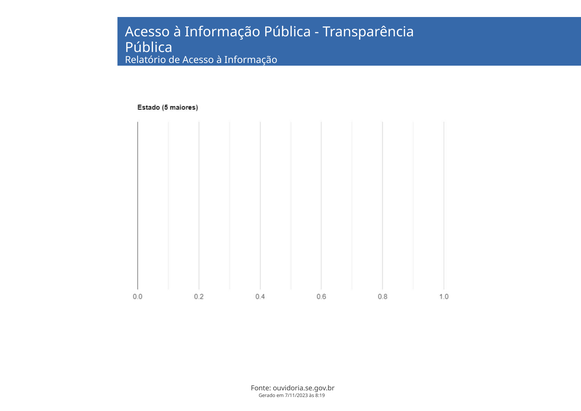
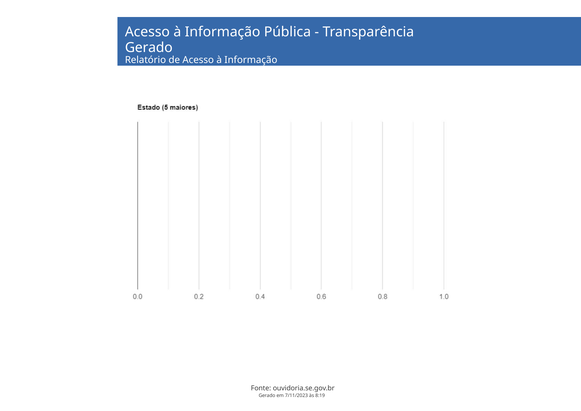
Pública at (149, 48): Pública -> Gerado
